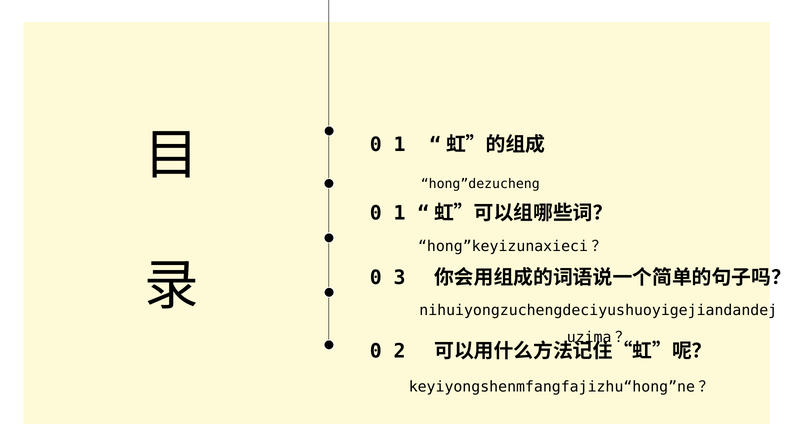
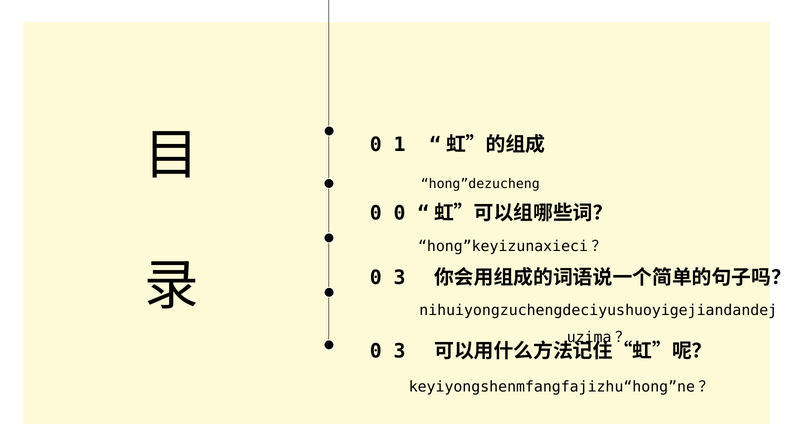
1 at (400, 213): 1 -> 0
2 at (400, 351): 2 -> 3
